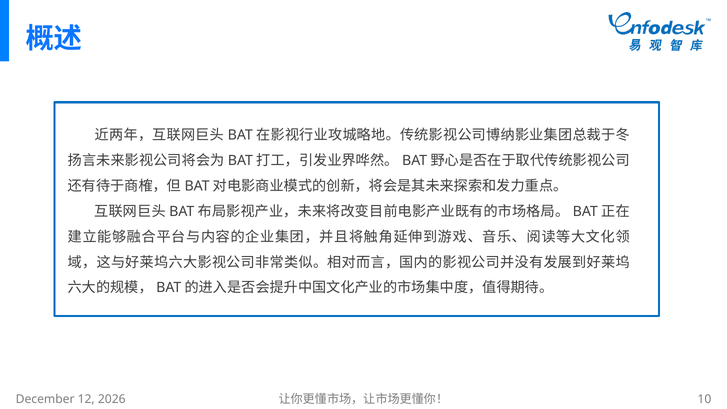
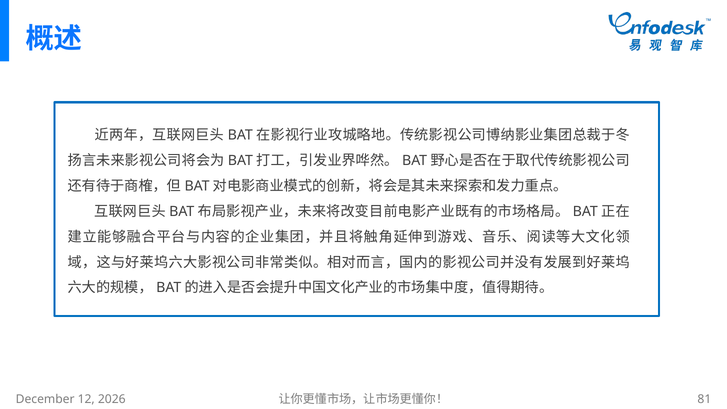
10: 10 -> 81
